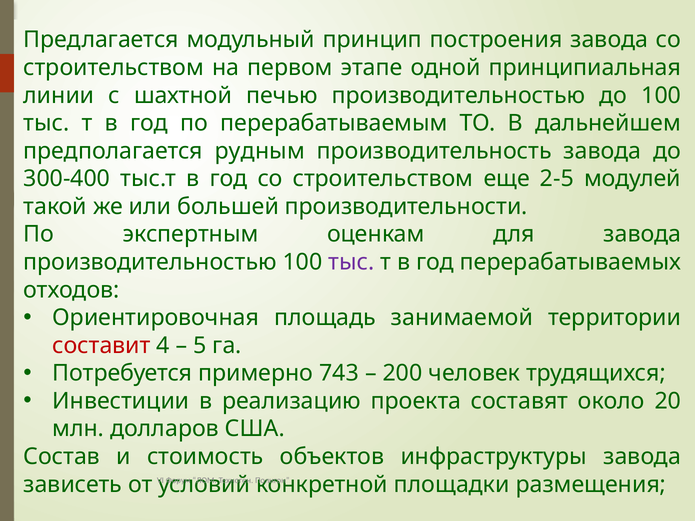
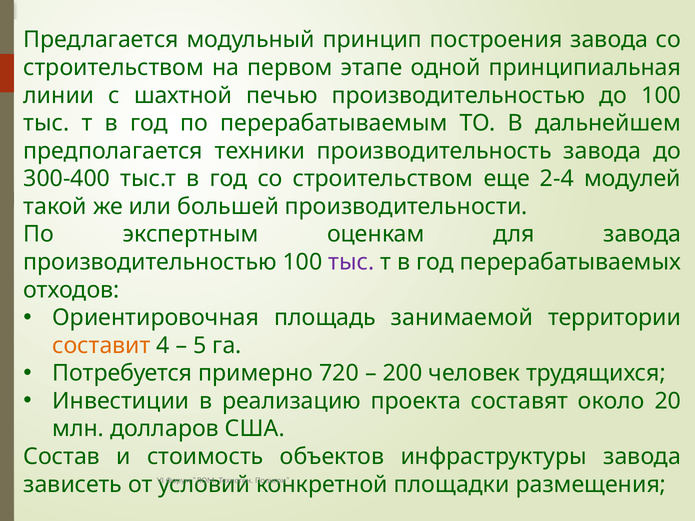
рудным: рудным -> техники
2-5: 2-5 -> 2-4
составит colour: red -> orange
743: 743 -> 720
